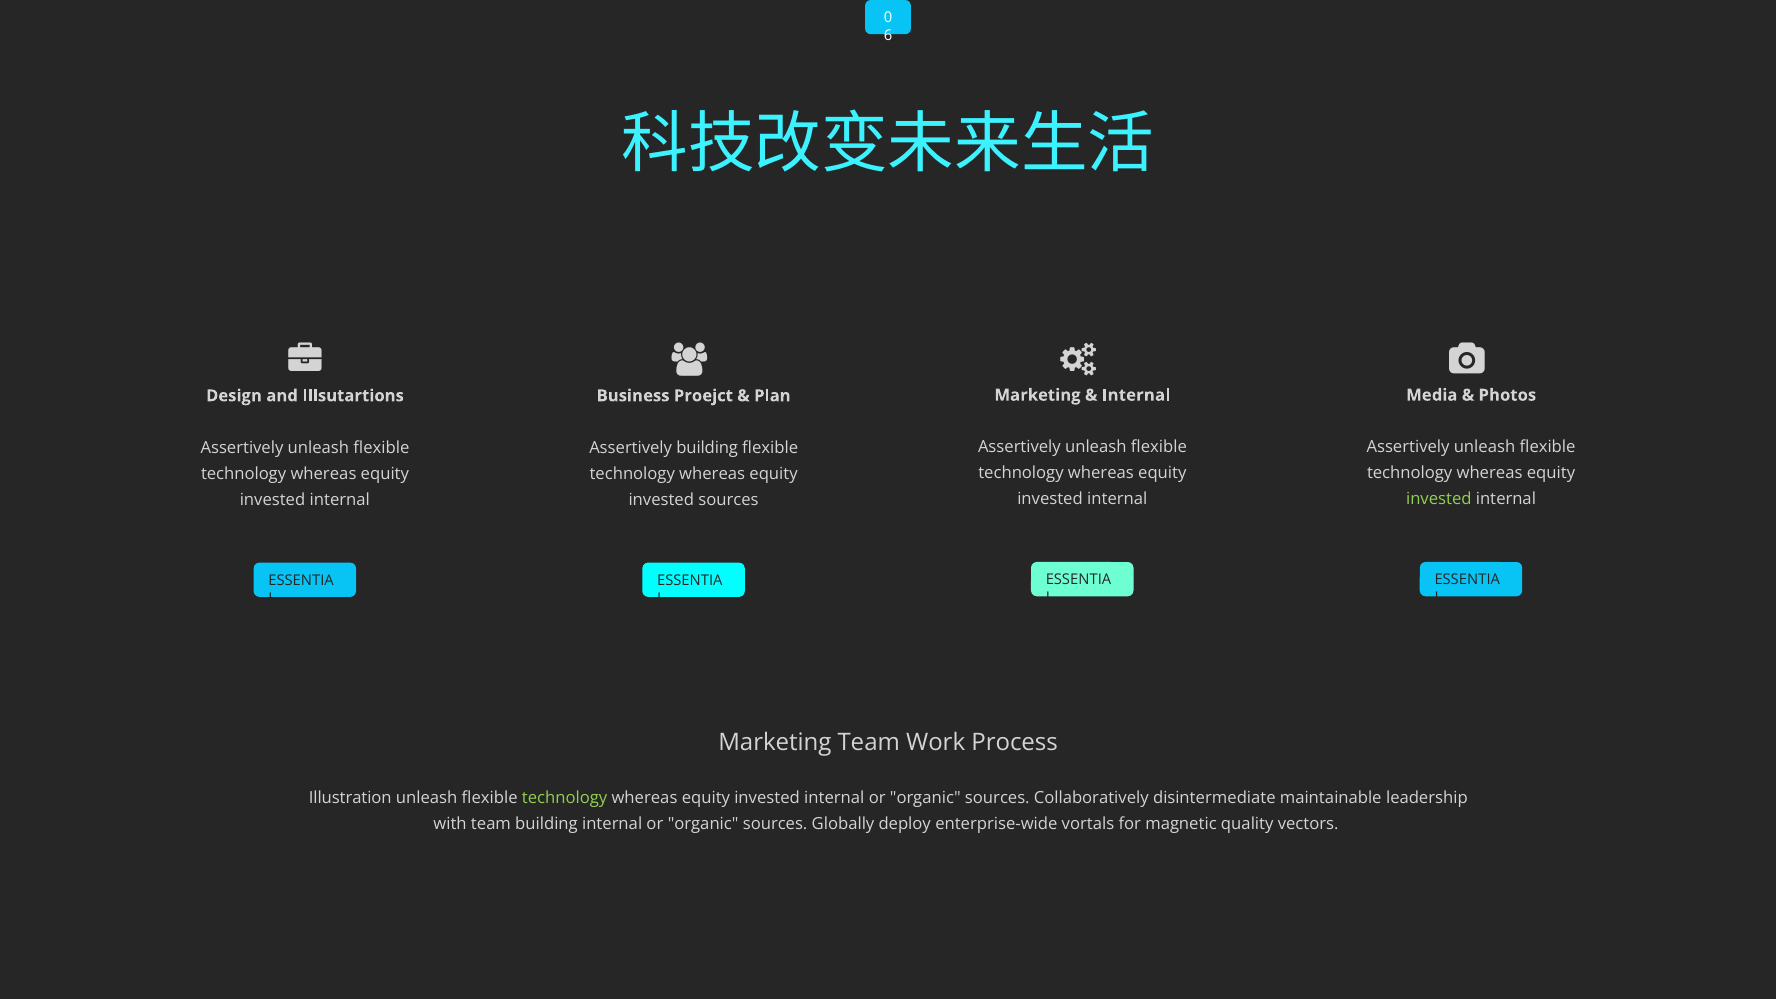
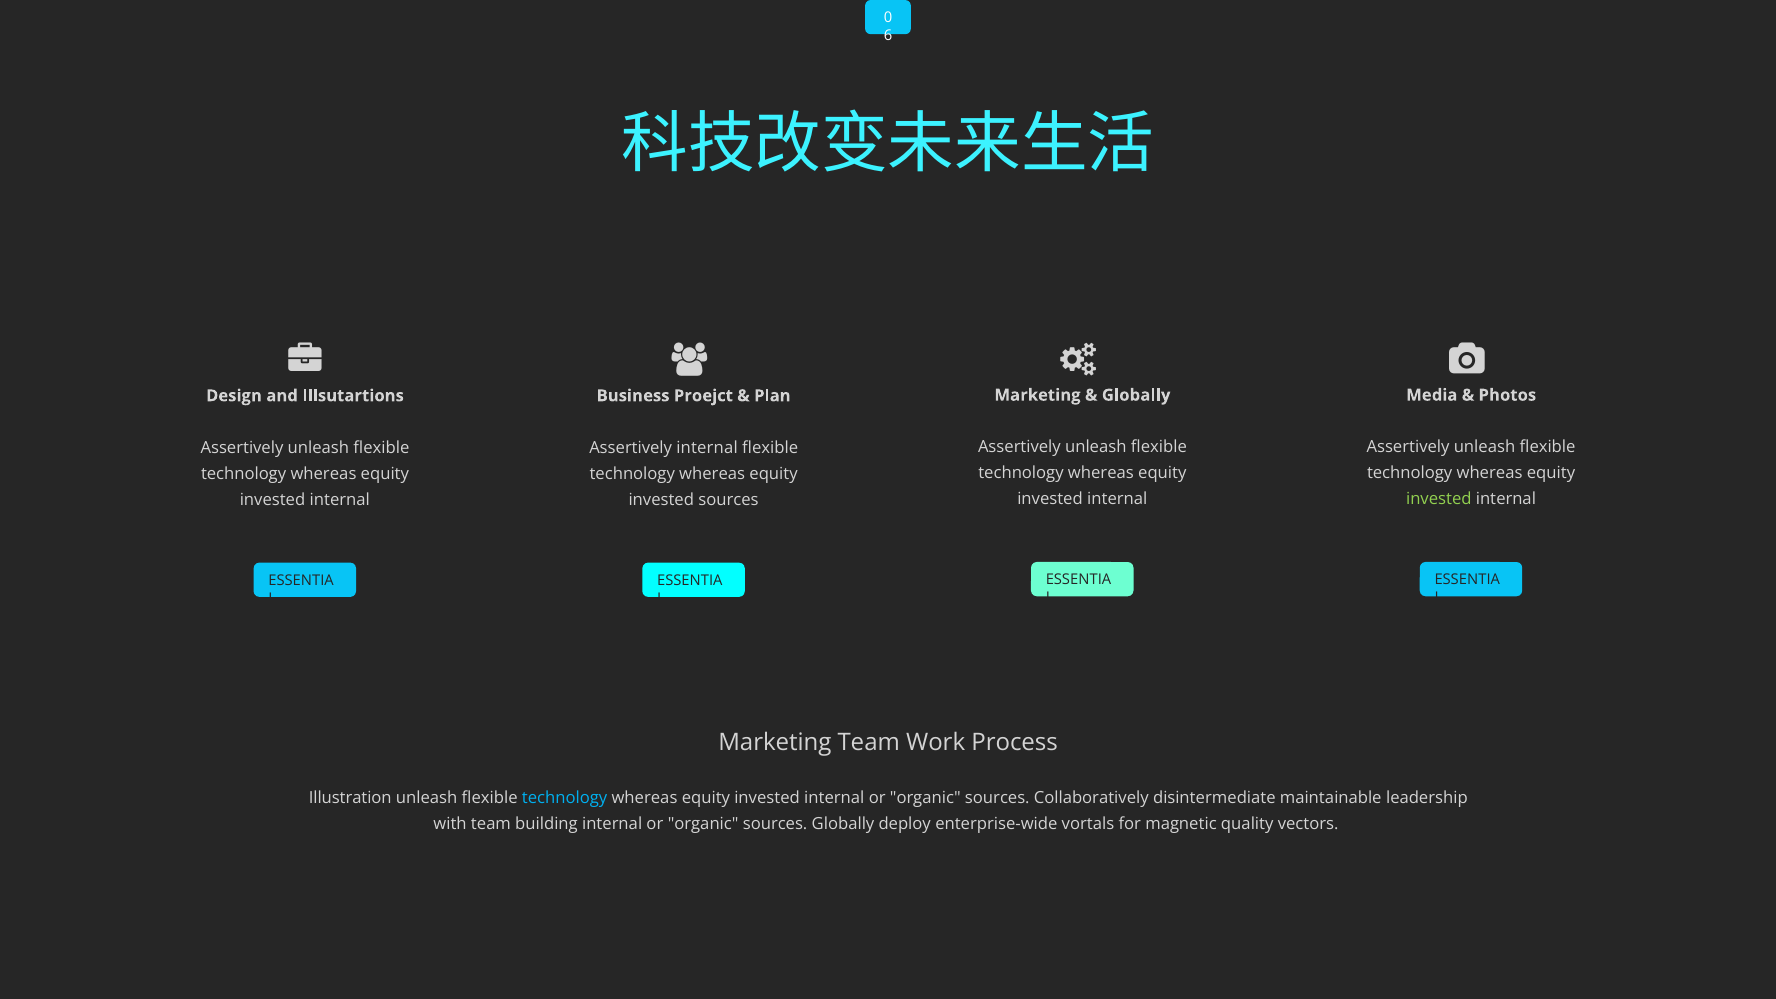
Internal at (1136, 395): Internal -> Globally
Assertively building: building -> internal
technology at (565, 798) colour: light green -> light blue
